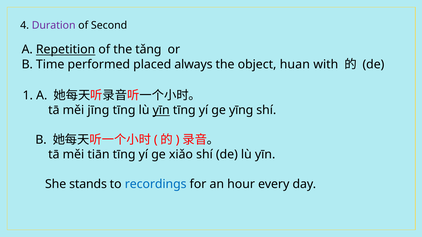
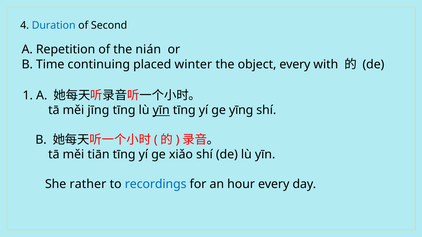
Duration colour: purple -> blue
Repetition underline: present -> none
tǎng: tǎng -> nián
performed: performed -> continuing
always: always -> winter
object huan: huan -> every
stands: stands -> rather
